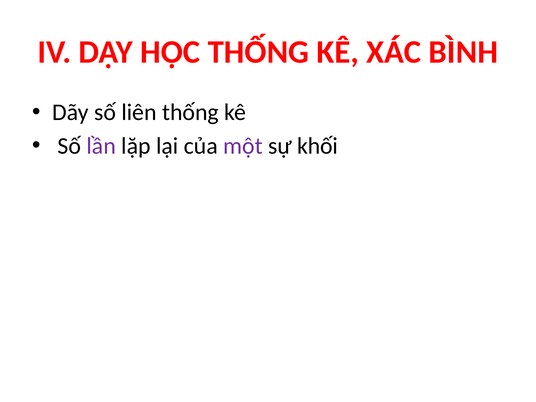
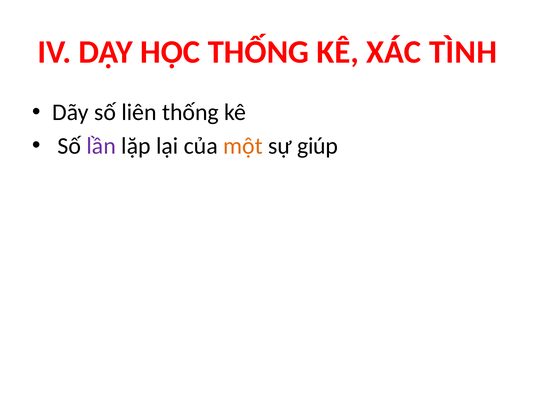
BÌNH: BÌNH -> TÌNH
một colour: purple -> orange
khối: khối -> giúp
